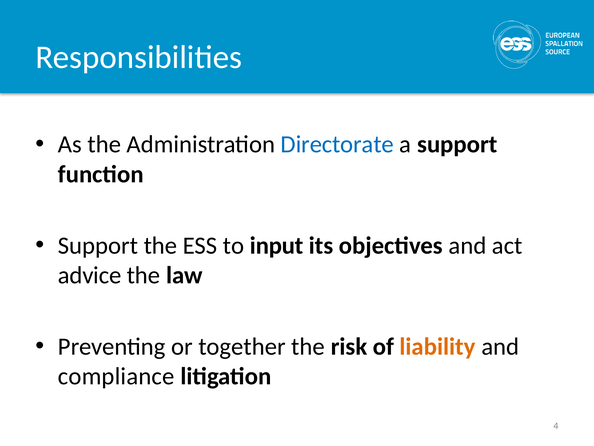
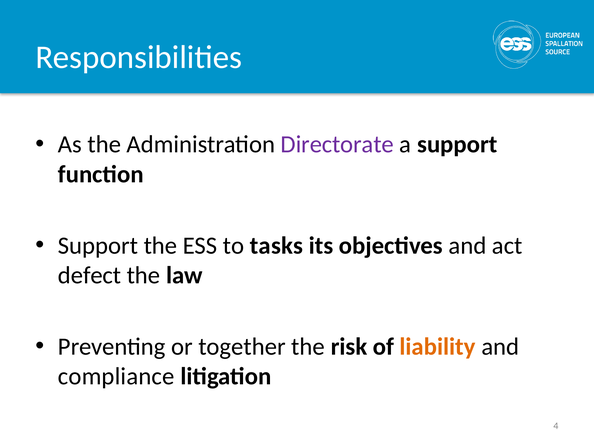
Directorate colour: blue -> purple
input: input -> tasks
advice: advice -> defect
